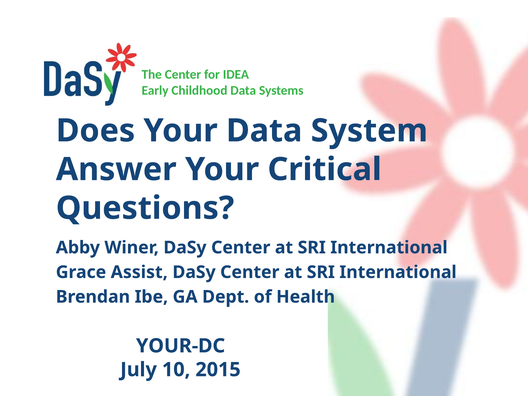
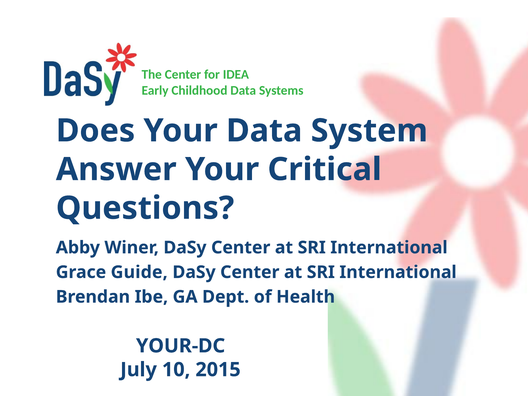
Assist: Assist -> Guide
